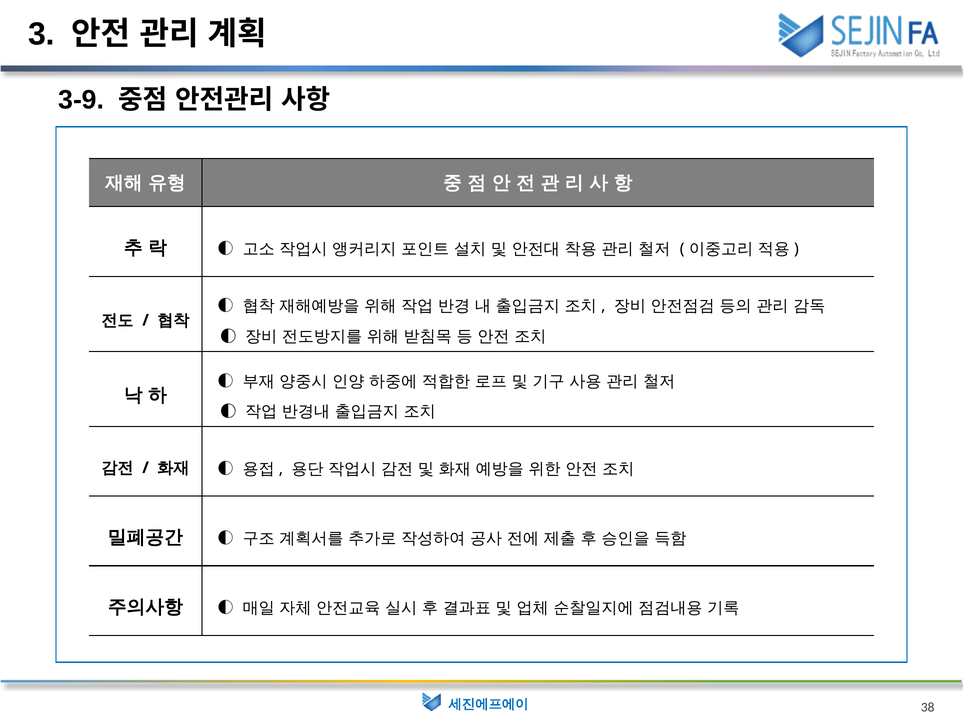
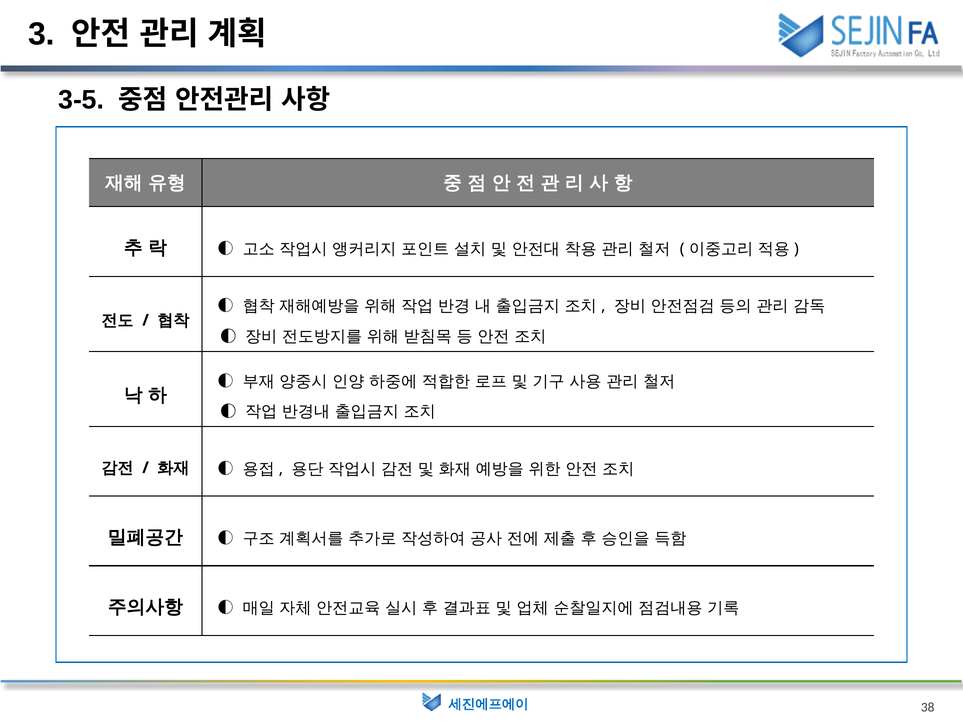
3-9: 3-9 -> 3-5
